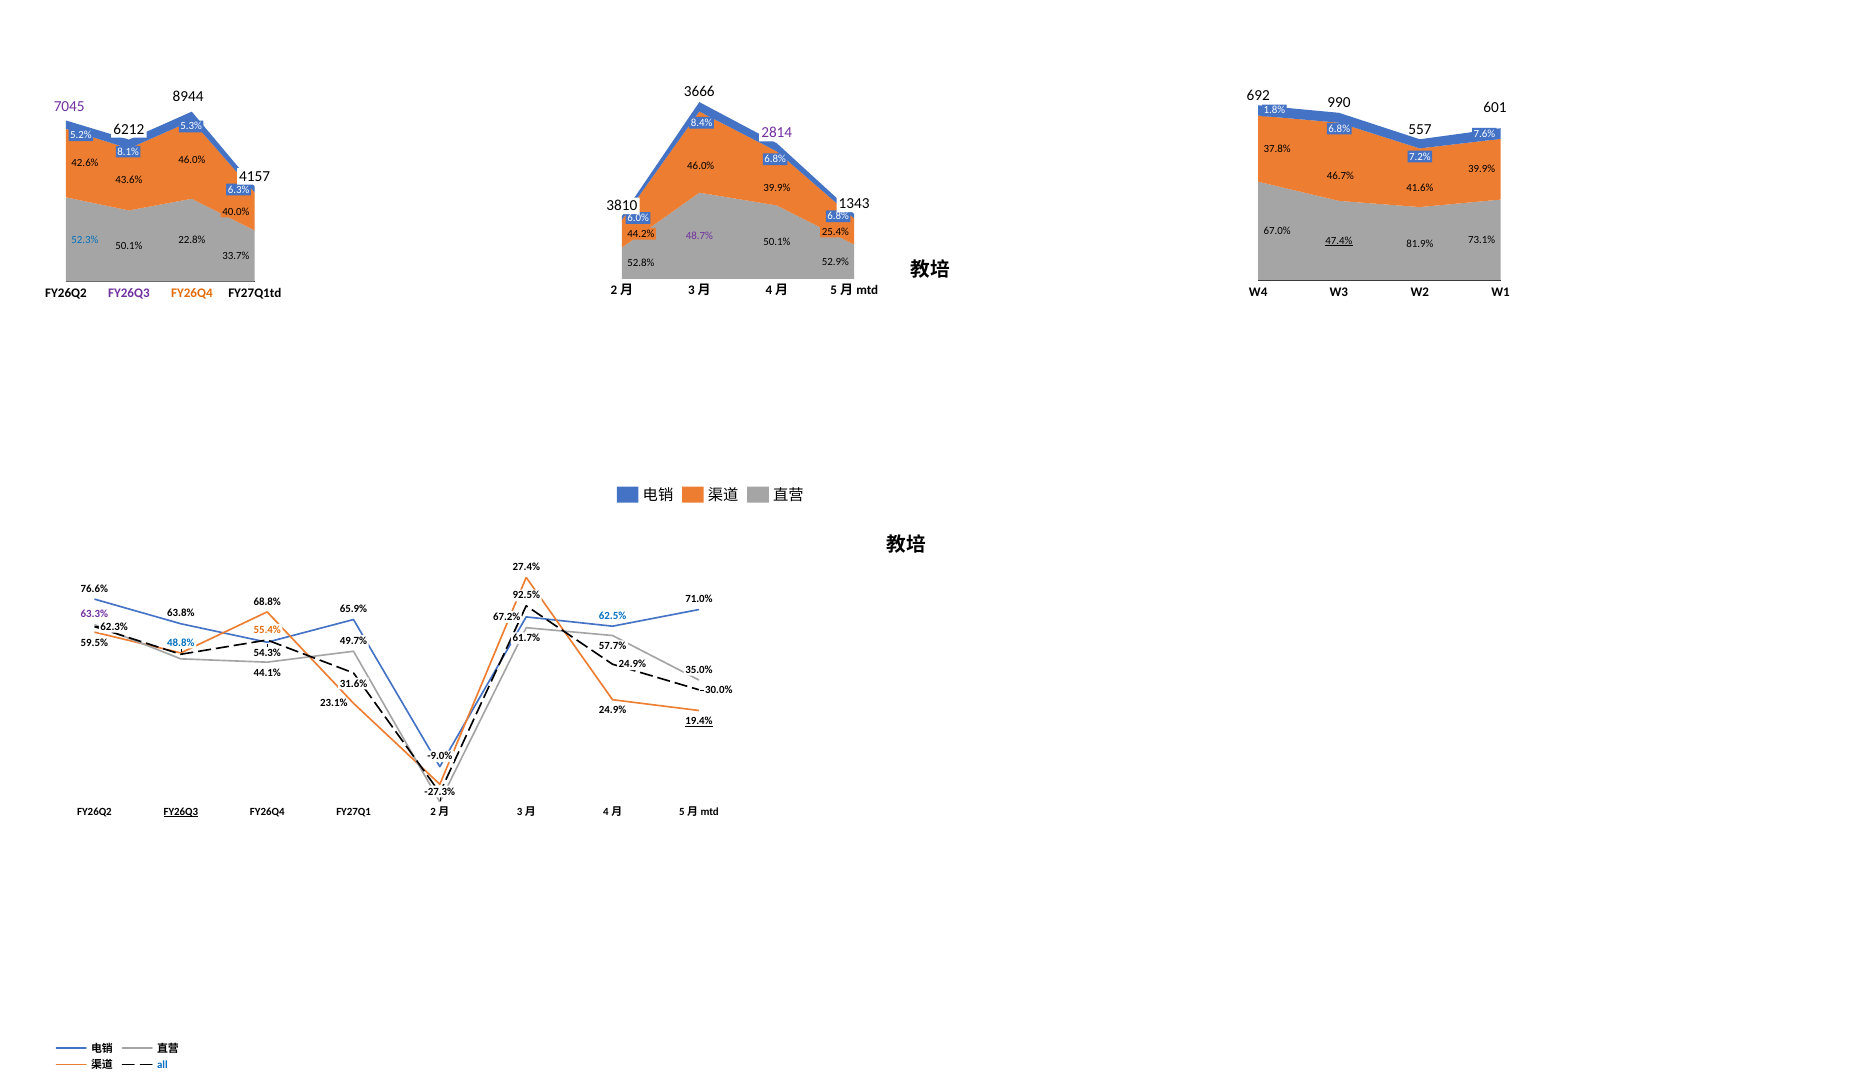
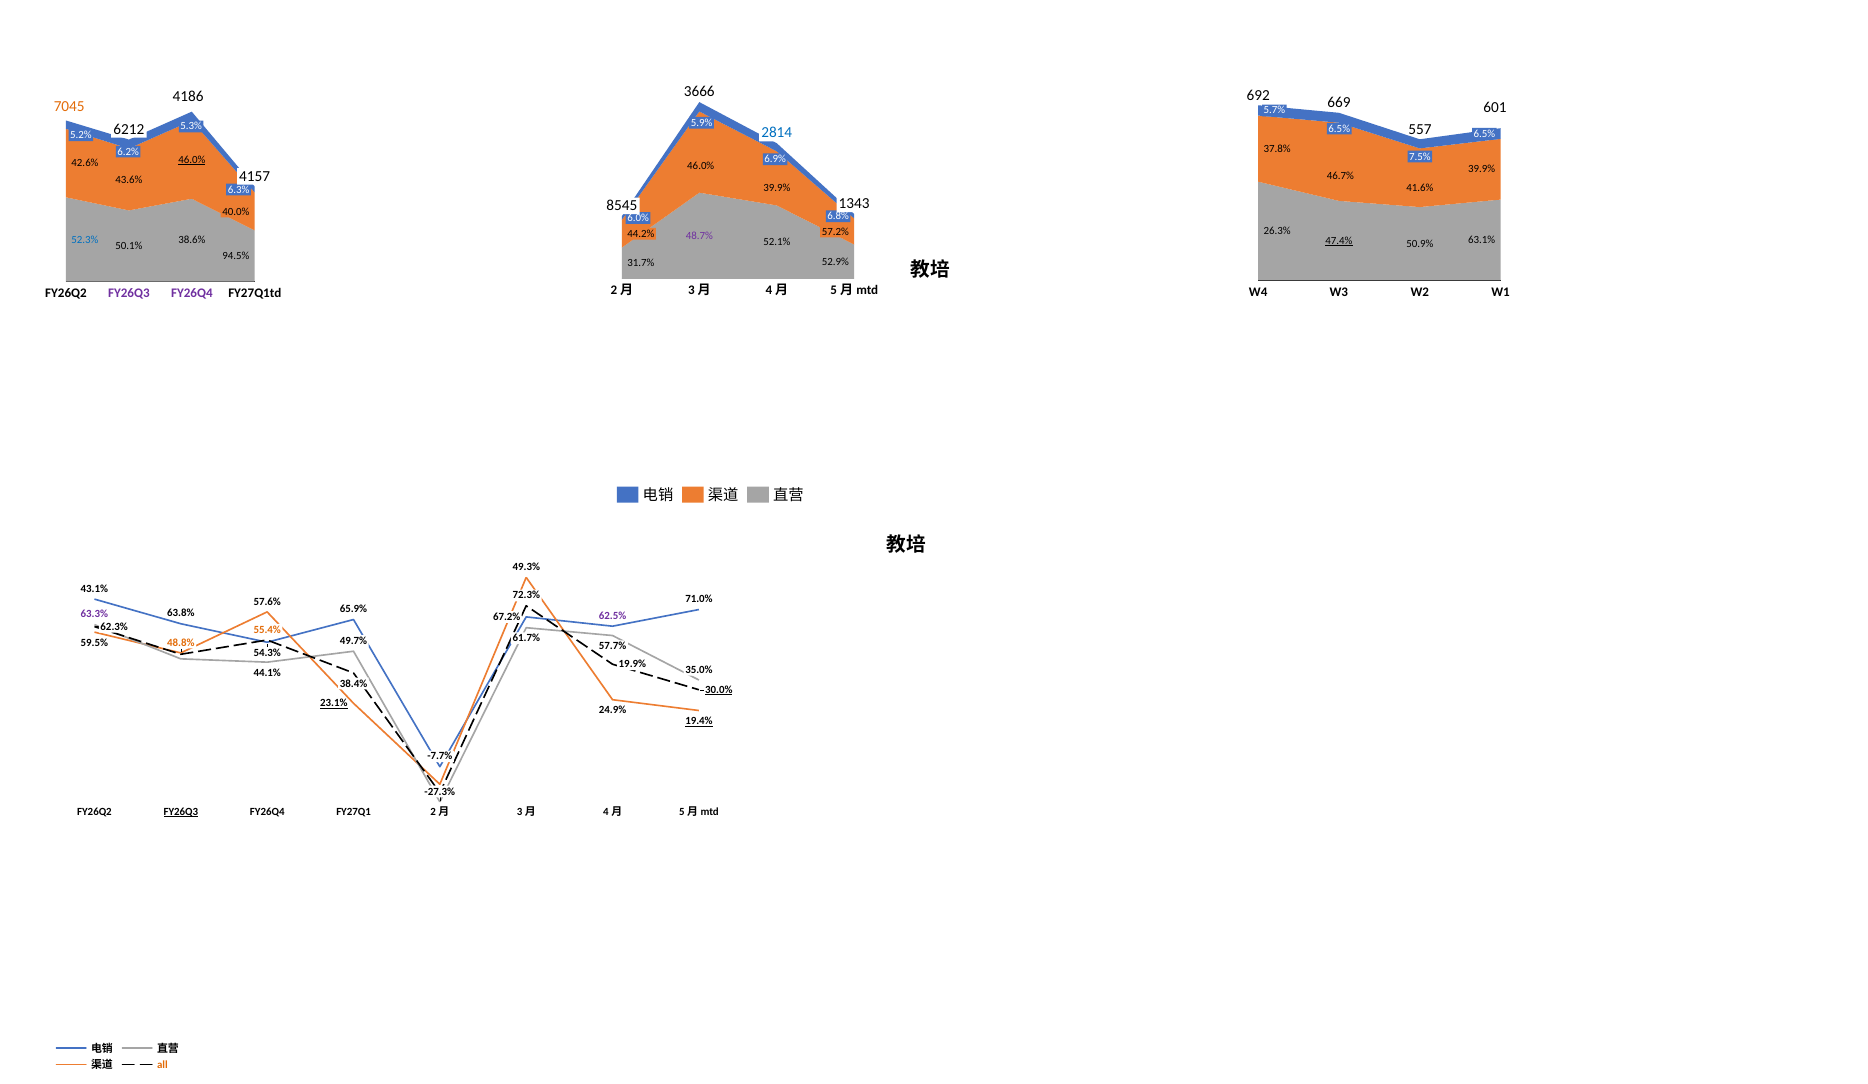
990: 990 -> 669
8944: 8944 -> 4186
7045 colour: purple -> orange
1.8%: 1.8% -> 5.7%
8.4%: 8.4% -> 5.9%
6.8% at (1339, 129): 6.8% -> 6.5%
2814 colour: purple -> blue
7.6% at (1484, 134): 7.6% -> 6.5%
8.1%: 8.1% -> 6.2%
7.2%: 7.2% -> 7.5%
6.8% at (775, 159): 6.8% -> 6.9%
46.0% at (192, 160) underline: none -> present
3810: 3810 -> 8545
67.0%: 67.0% -> 26.3%
25.4%: 25.4% -> 57.2%
73.1%: 73.1% -> 63.1%
22.8%: 22.8% -> 38.6%
50.1% at (777, 242): 50.1% -> 52.1%
81.9%: 81.9% -> 50.9%
33.7%: 33.7% -> 94.5%
52.8%: 52.8% -> 31.7%
FY26Q4 at (192, 293) colour: orange -> purple
27.4%: 27.4% -> 49.3%
76.6%: 76.6% -> 43.1%
92.5%: 92.5% -> 72.3%
68.8%: 68.8% -> 57.6%
62.5% colour: blue -> purple
48.8% colour: blue -> orange
24.9% at (632, 664): 24.9% -> 19.9%
31.6%: 31.6% -> 38.4%
30.0% underline: none -> present
23.1% underline: none -> present
-9.0%: -9.0% -> -7.7%
all colour: blue -> orange
